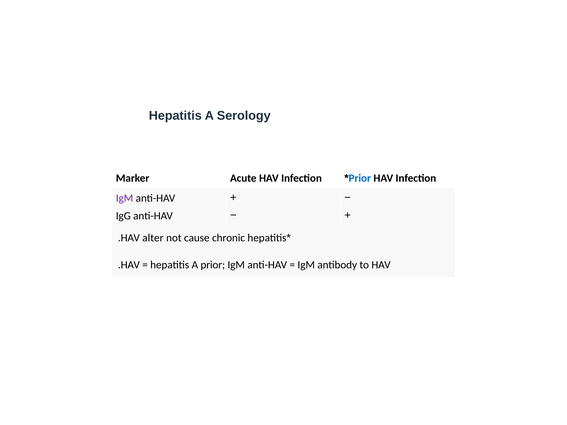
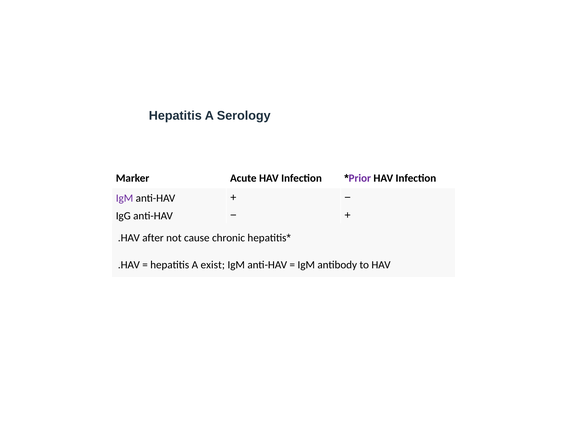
Prior at (360, 178) colour: blue -> purple
alter: alter -> after
A prior: prior -> exist
